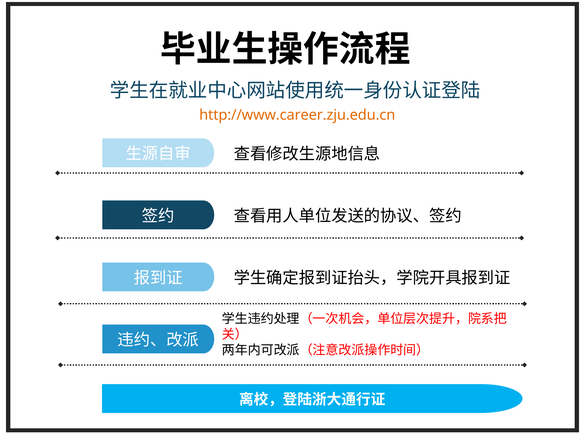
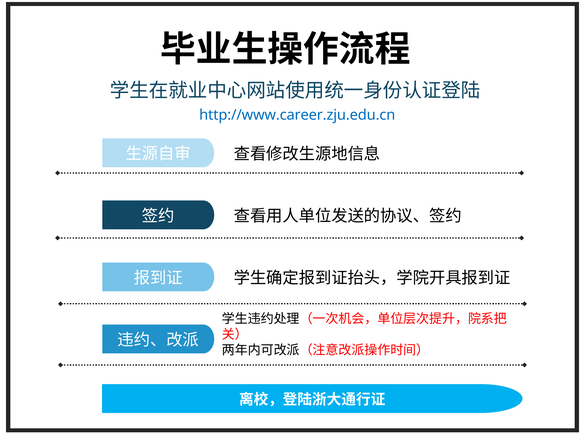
http://www.career.zju.edu.cn colour: orange -> blue
